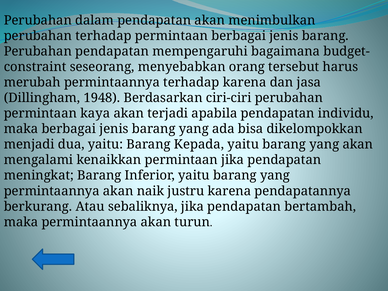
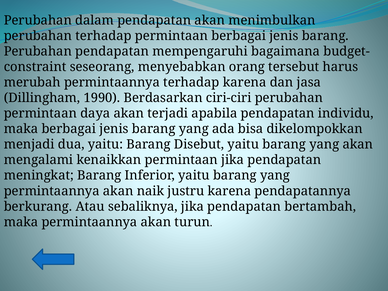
1948: 1948 -> 1990
kaya: kaya -> daya
Kepada: Kepada -> Disebut
